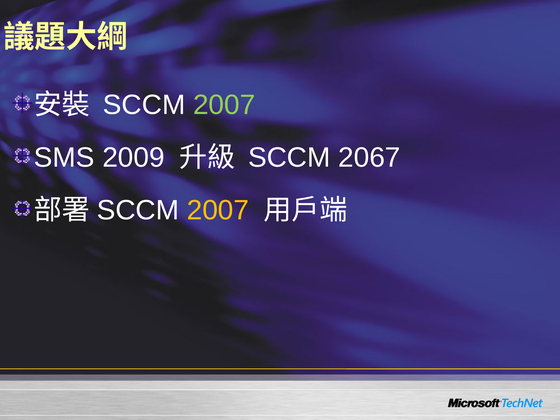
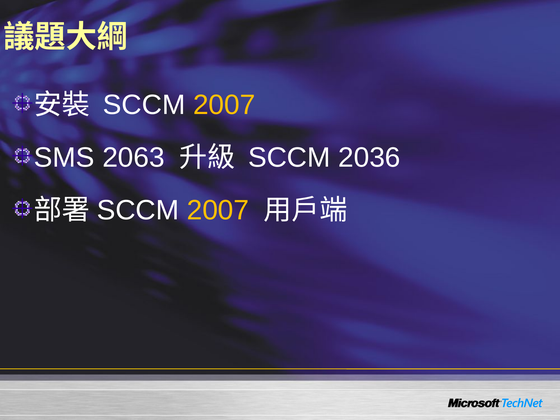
2007 at (224, 105) colour: light green -> yellow
2009: 2009 -> 2063
2067: 2067 -> 2036
